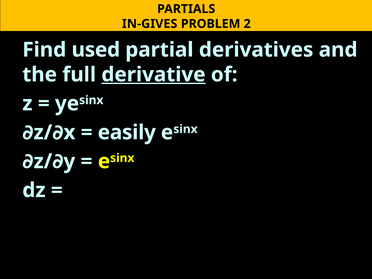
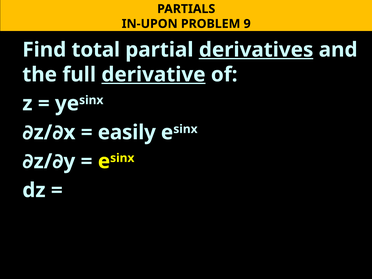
IN-GIVES: IN-GIVES -> IN-UPON
2: 2 -> 9
used: used -> total
derivatives underline: none -> present
